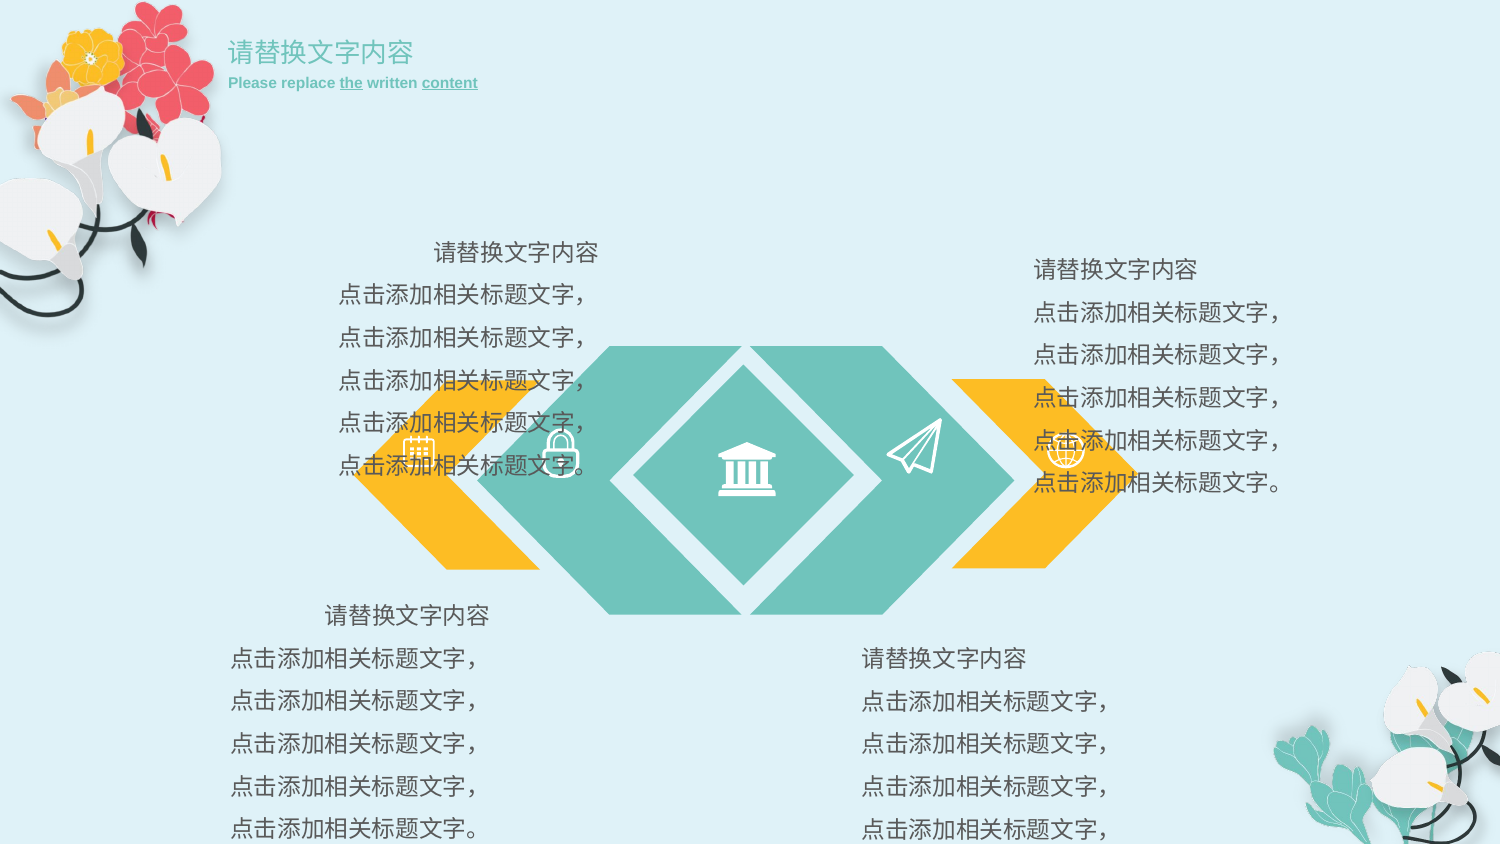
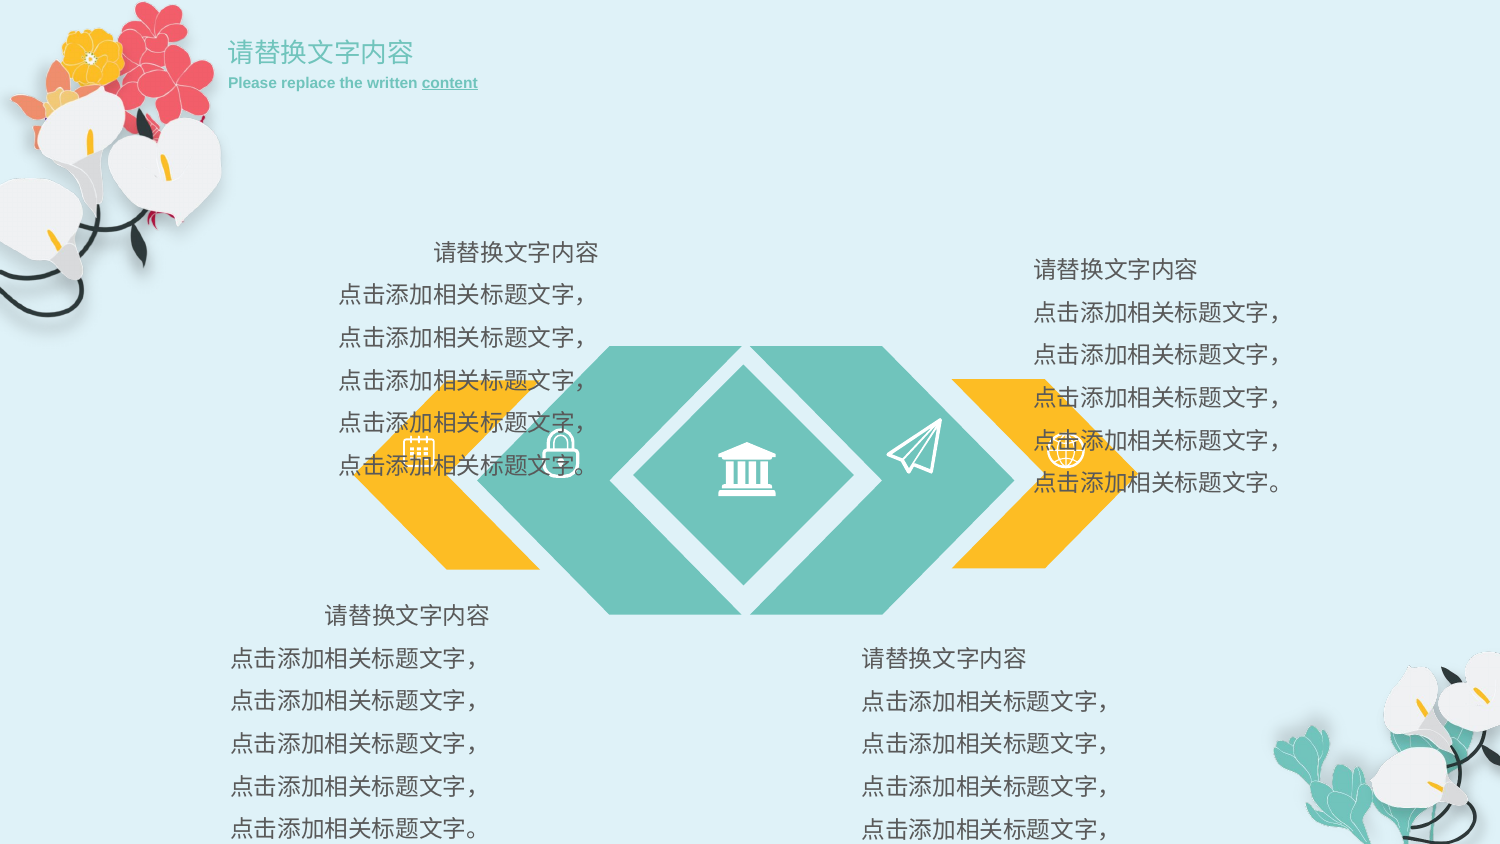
the underline: present -> none
